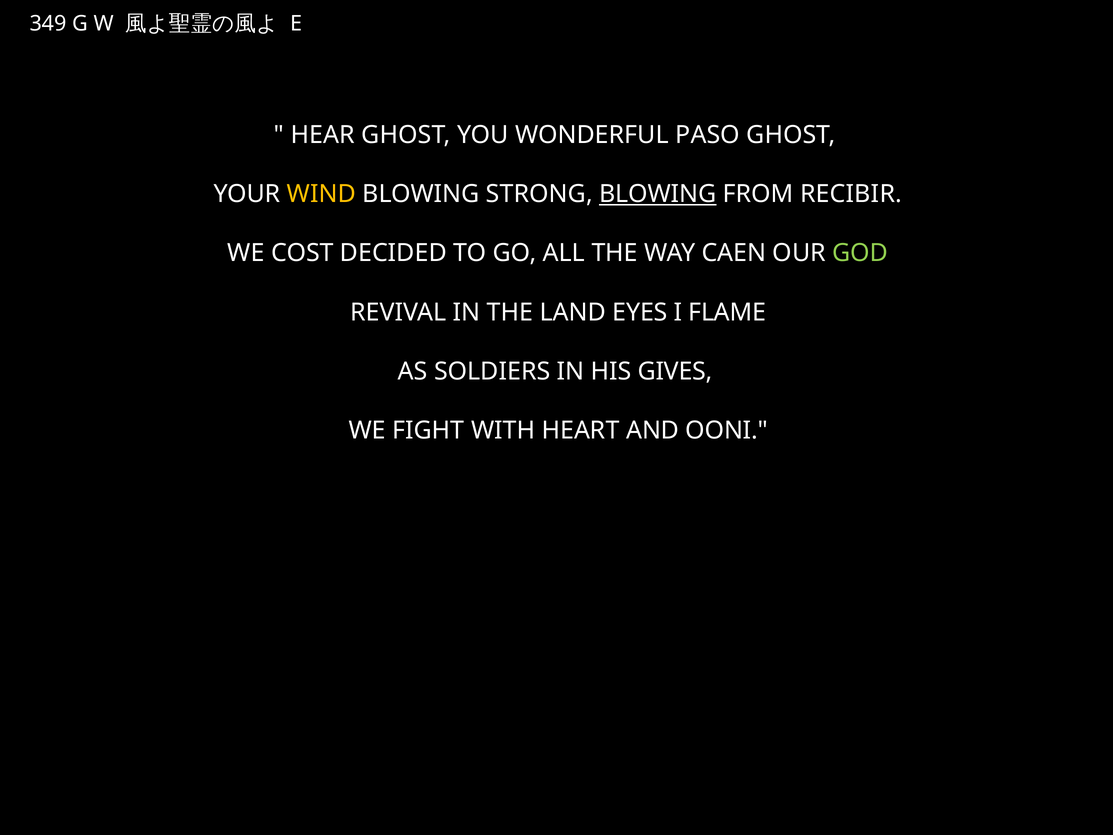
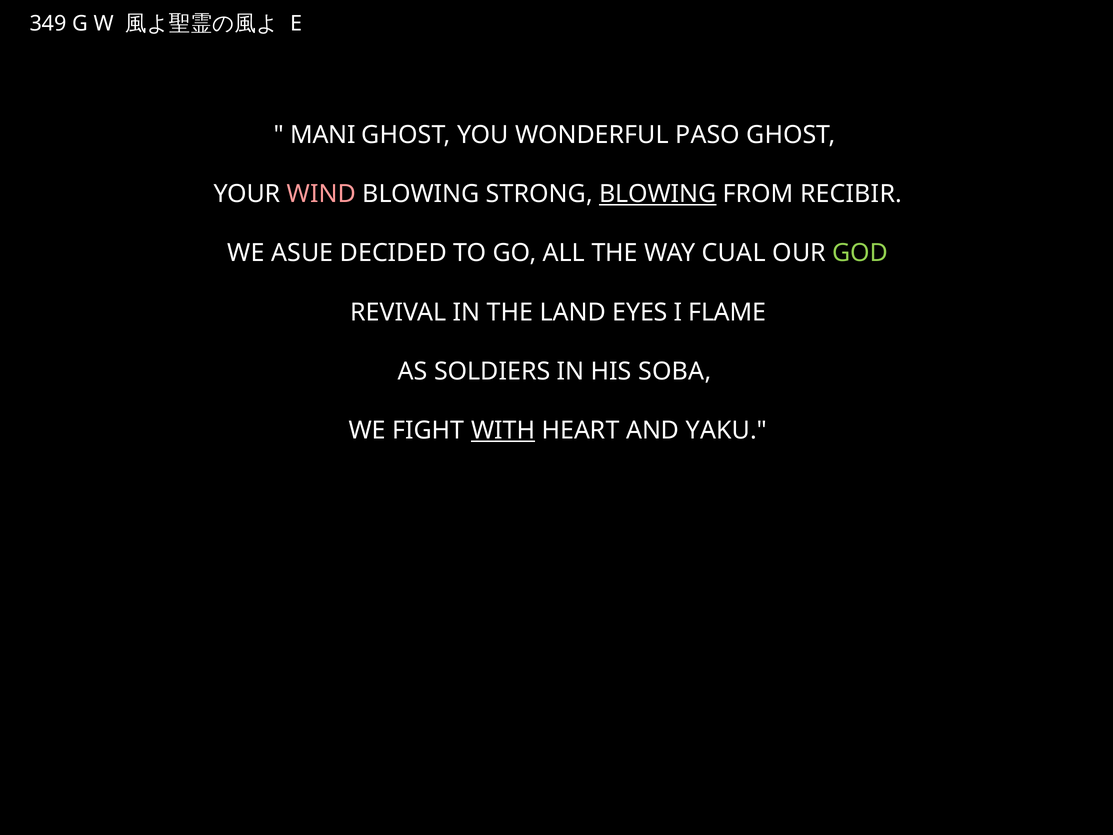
HEAR: HEAR -> MANI
WIND colour: yellow -> pink
COST: COST -> ASUE
CAEN: CAEN -> CUAL
GIVES: GIVES -> SOBA
WITH underline: none -> present
OONI: OONI -> YAKU
